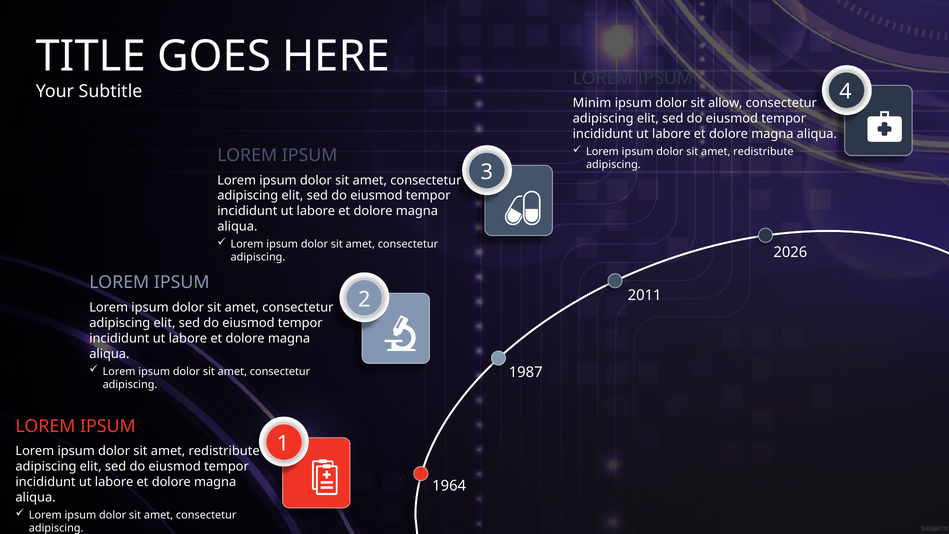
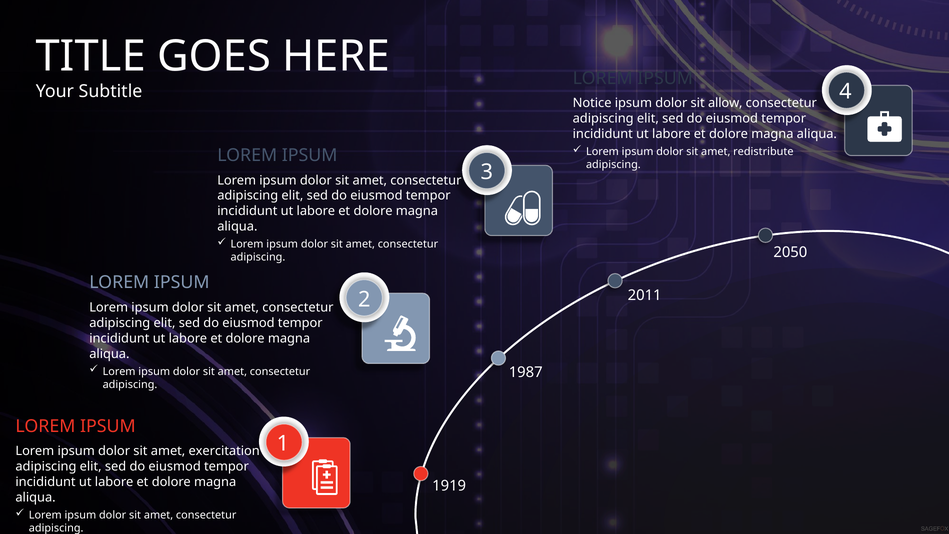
Minim: Minim -> Notice
2026: 2026 -> 2050
redistribute at (224, 451): redistribute -> exercitation
1964: 1964 -> 1919
